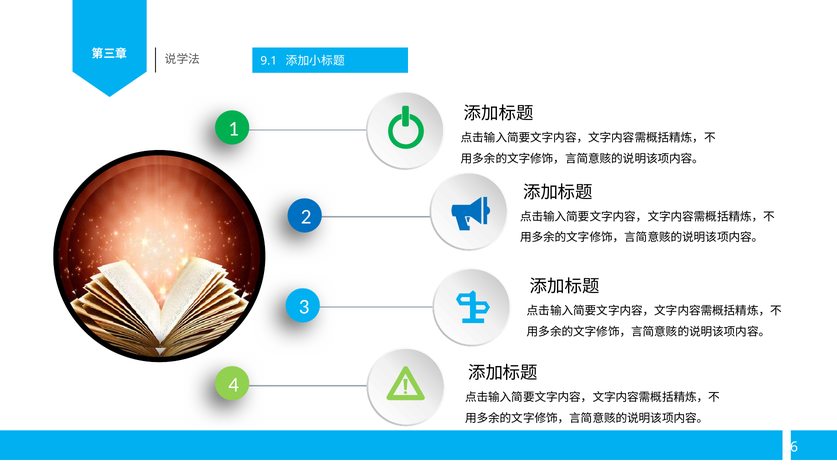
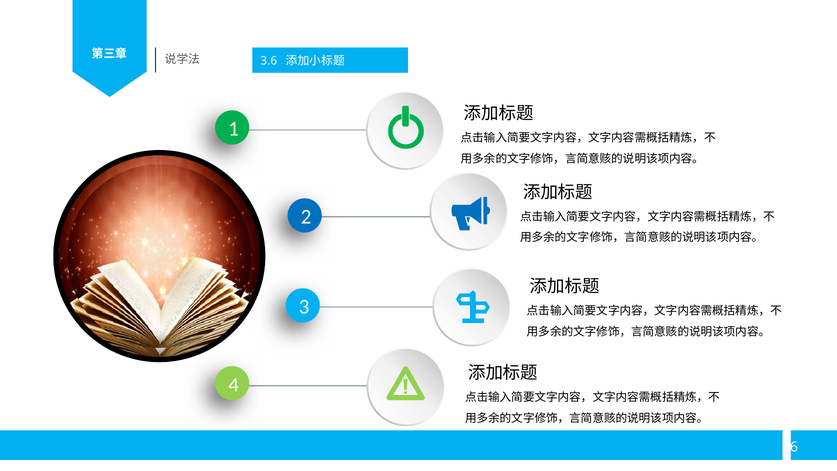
9.1: 9.1 -> 3.6
